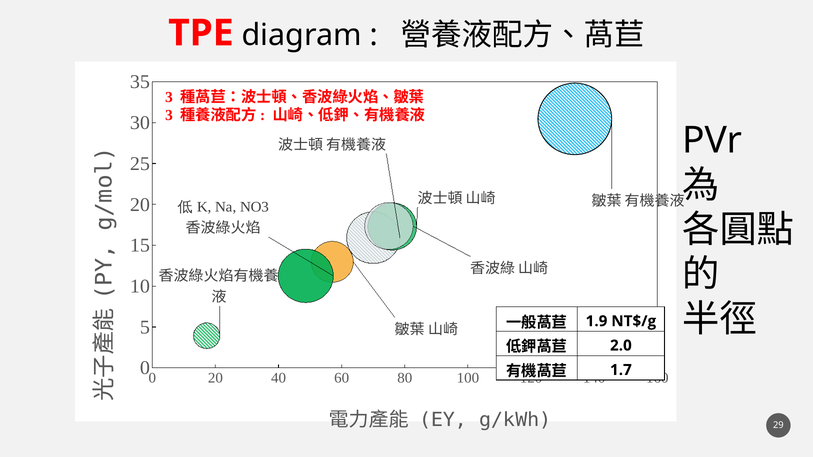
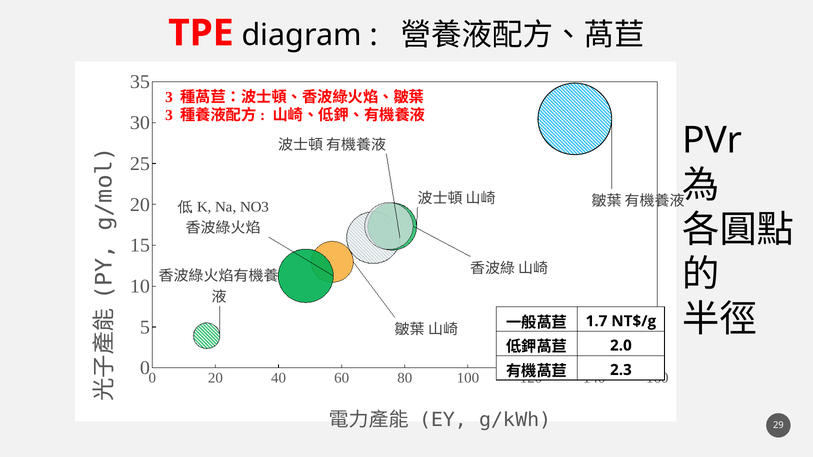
1.9: 1.9 -> 1.7
1.7: 1.7 -> 2.3
